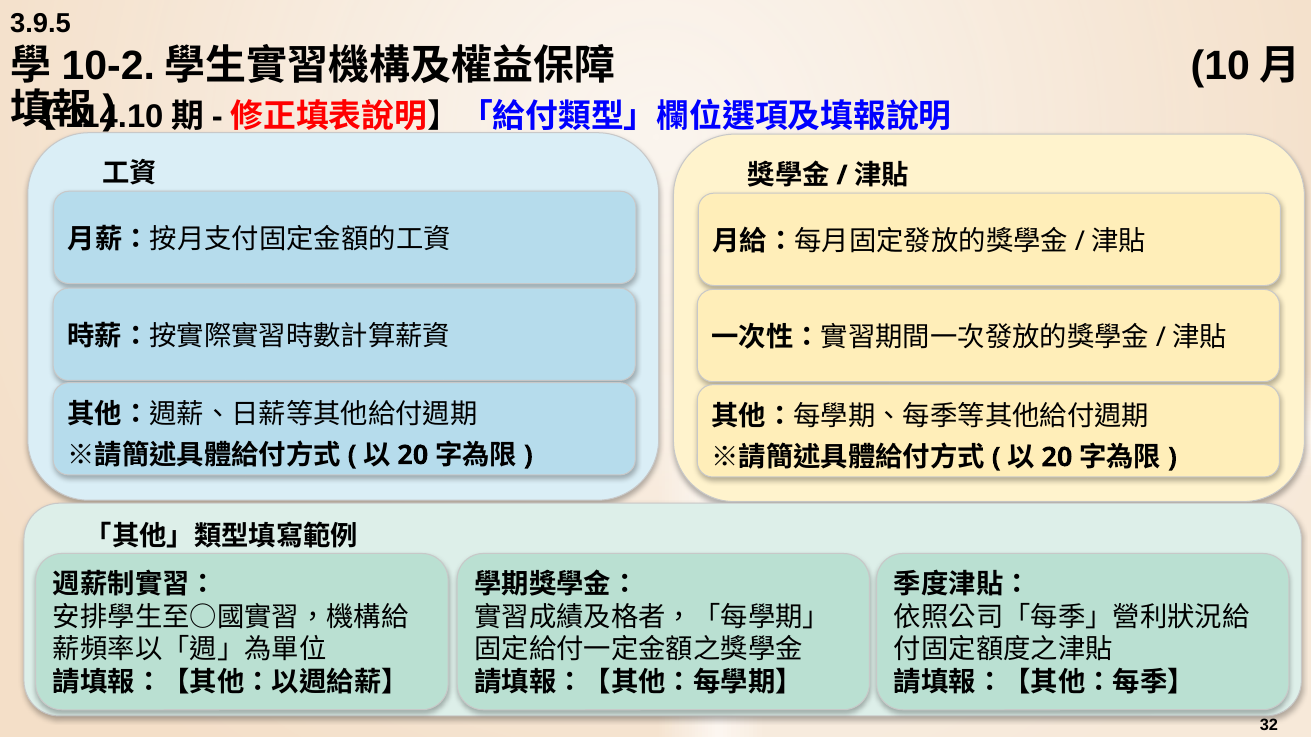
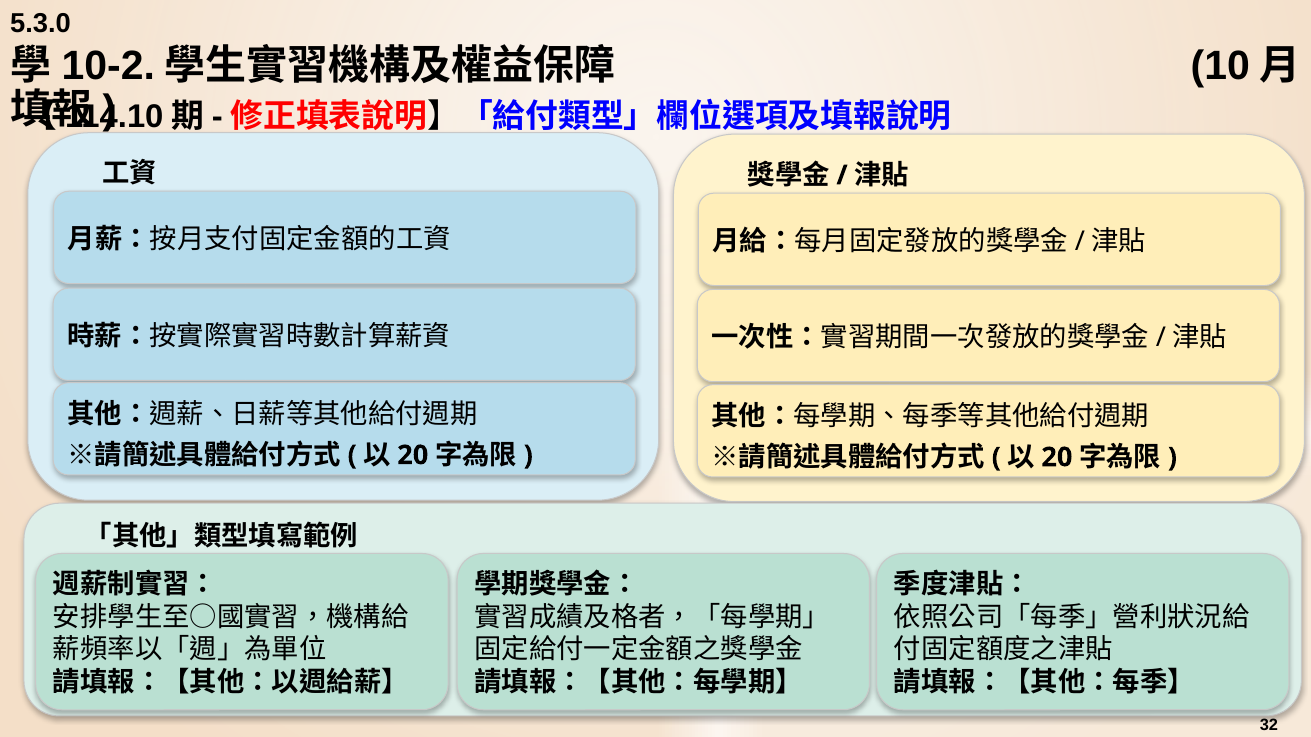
3.9.5: 3.9.5 -> 5.3.0
